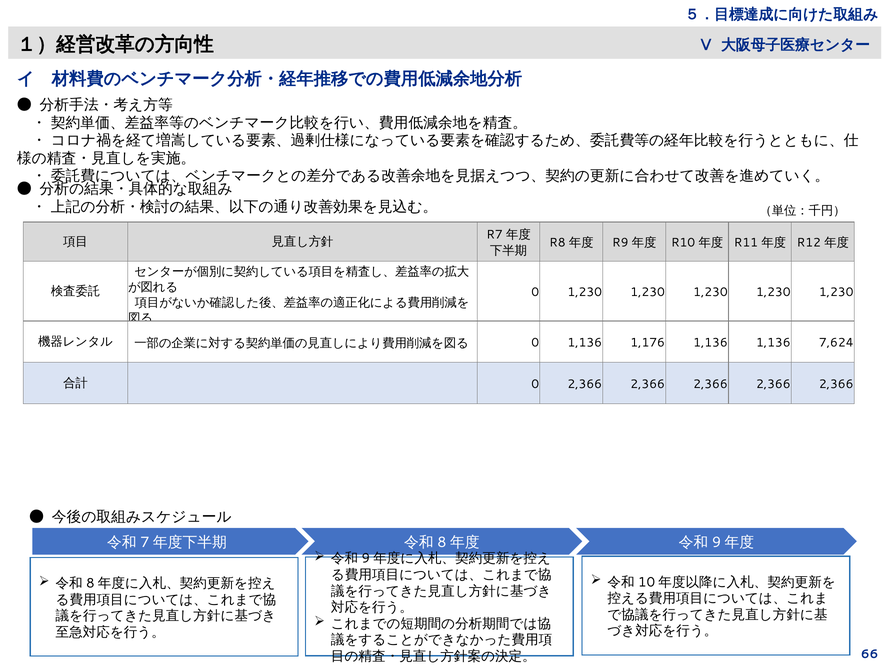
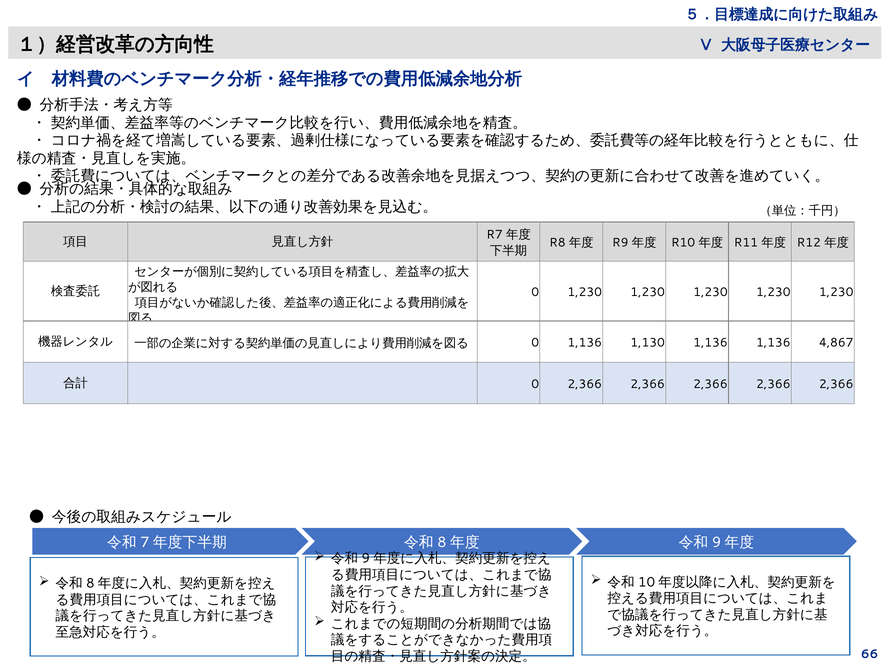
1,176: 1,176 -> 1,130
7,624: 7,624 -> 4,867
